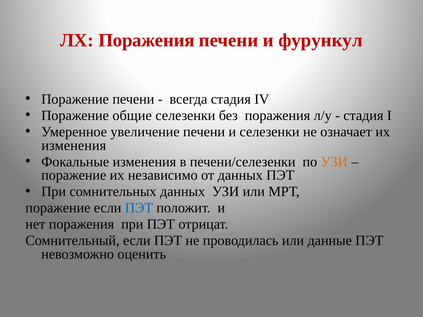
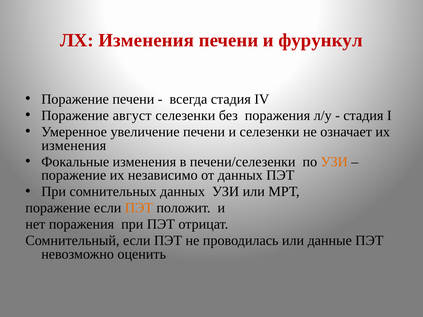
ЛХ Поражения: Поражения -> Изменения
общие: общие -> август
ПЭТ at (139, 208) colour: blue -> orange
